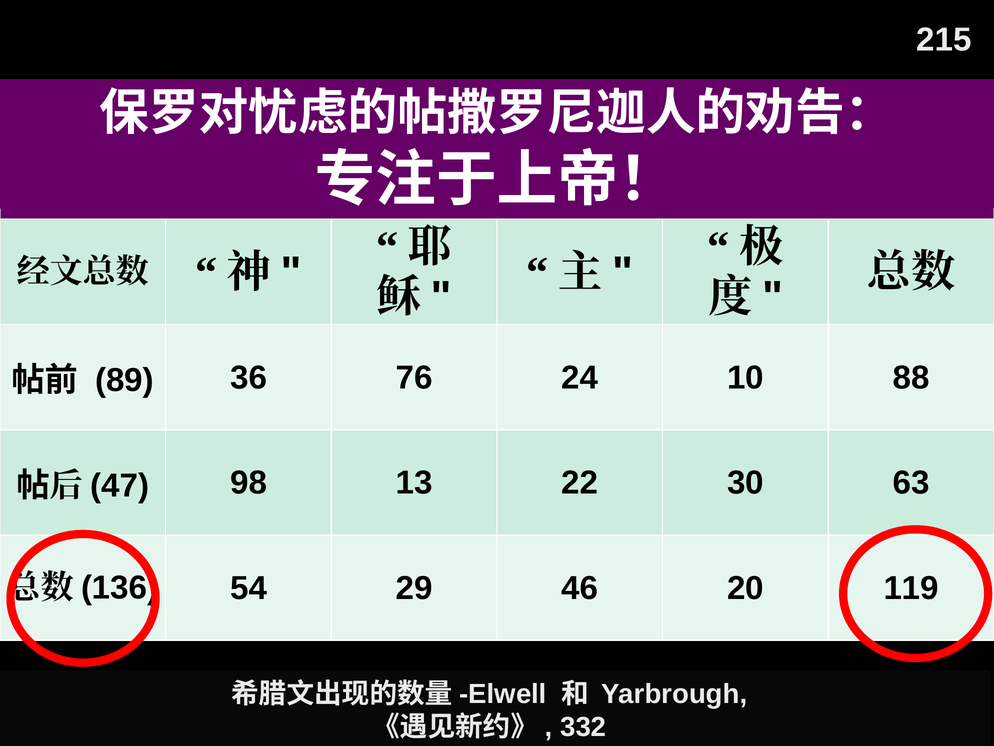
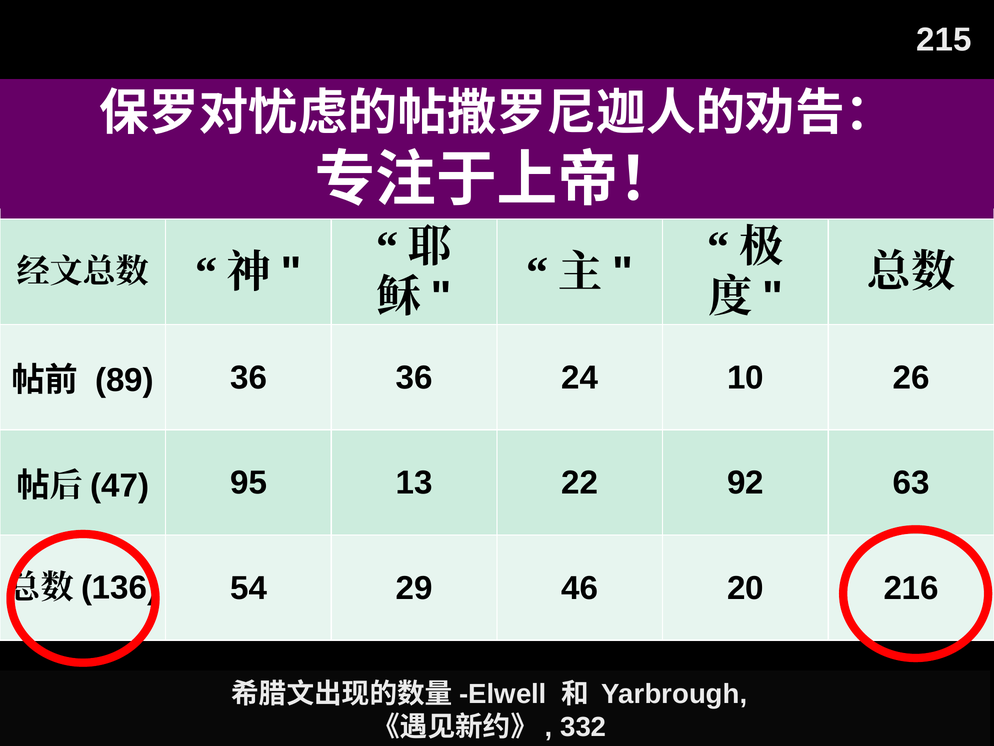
36 76: 76 -> 36
88: 88 -> 26
98: 98 -> 95
30: 30 -> 92
119: 119 -> 216
